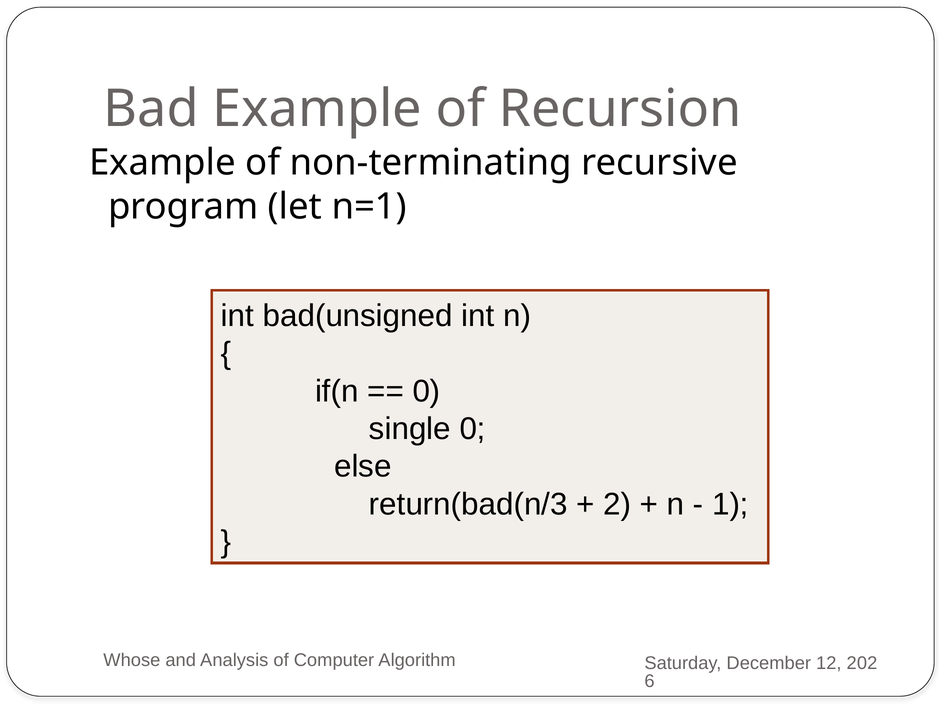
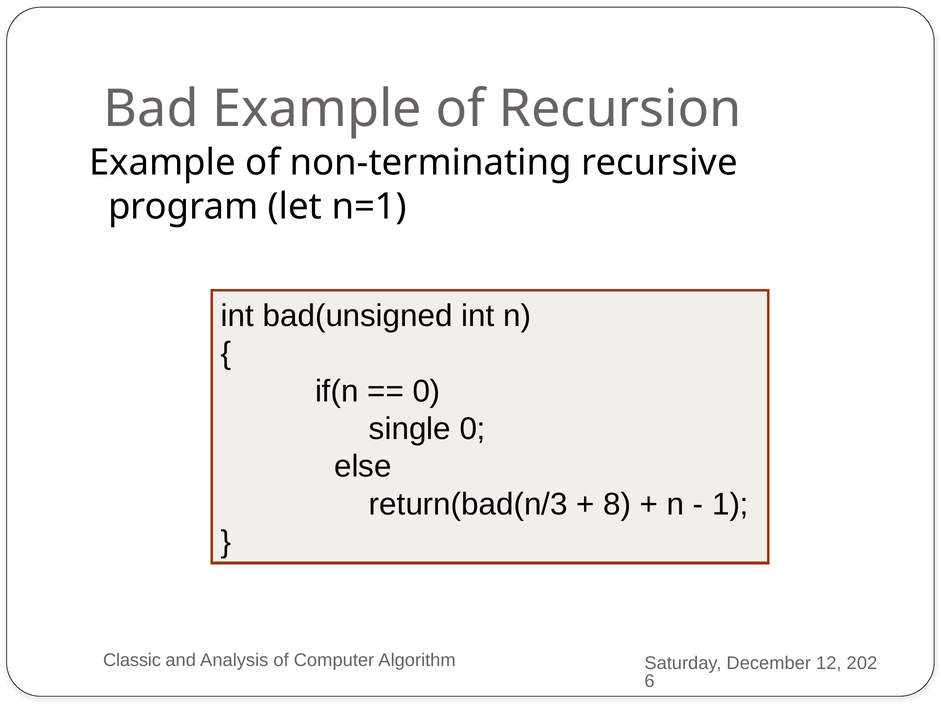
2: 2 -> 8
Whose: Whose -> Classic
